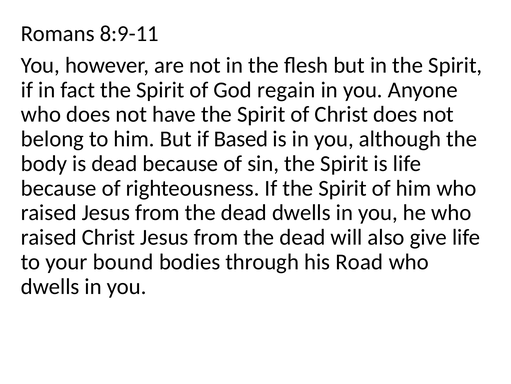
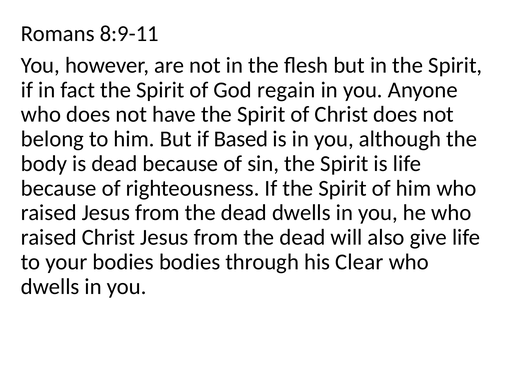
your bound: bound -> bodies
Road: Road -> Clear
